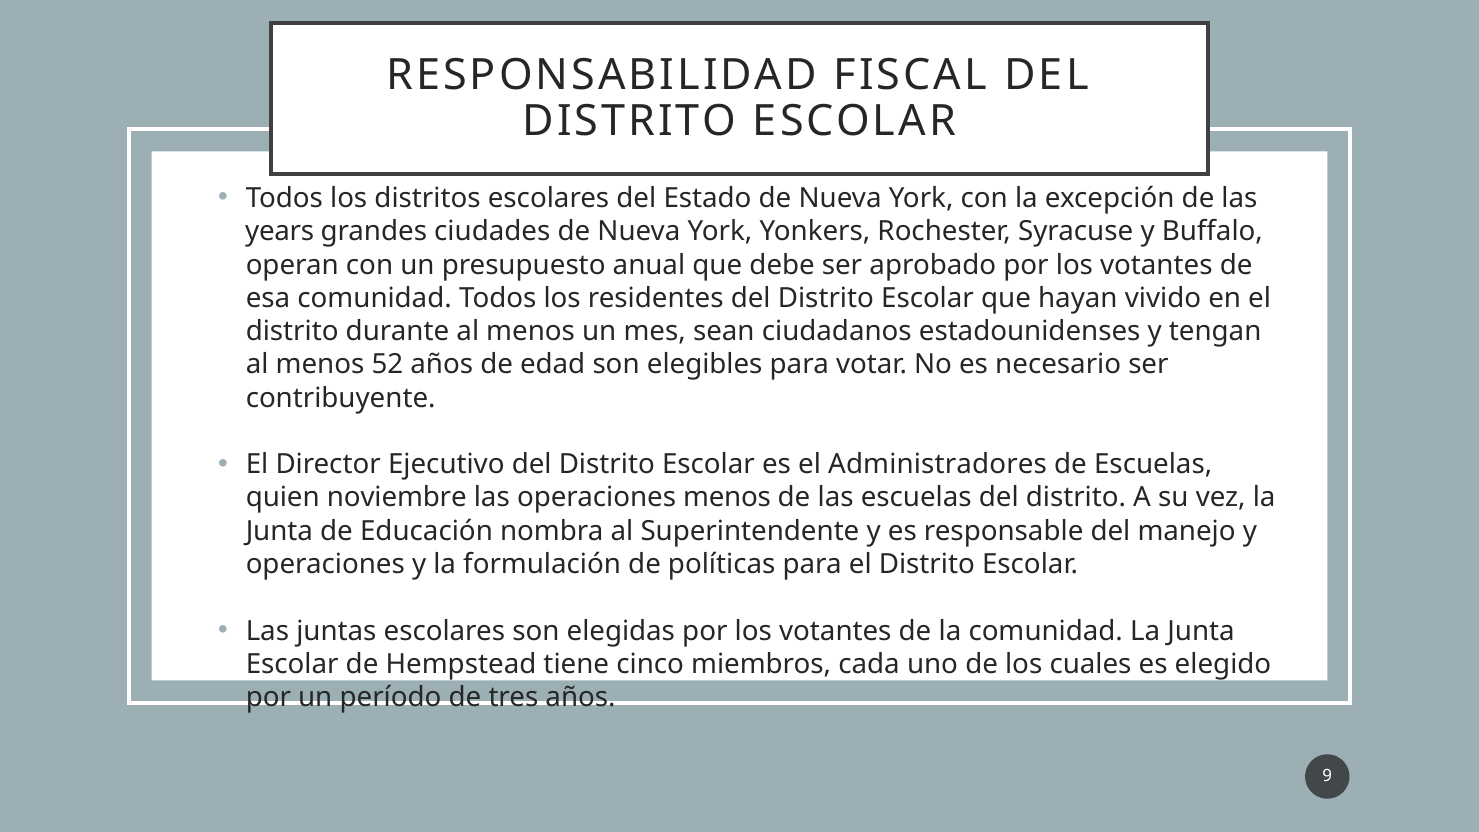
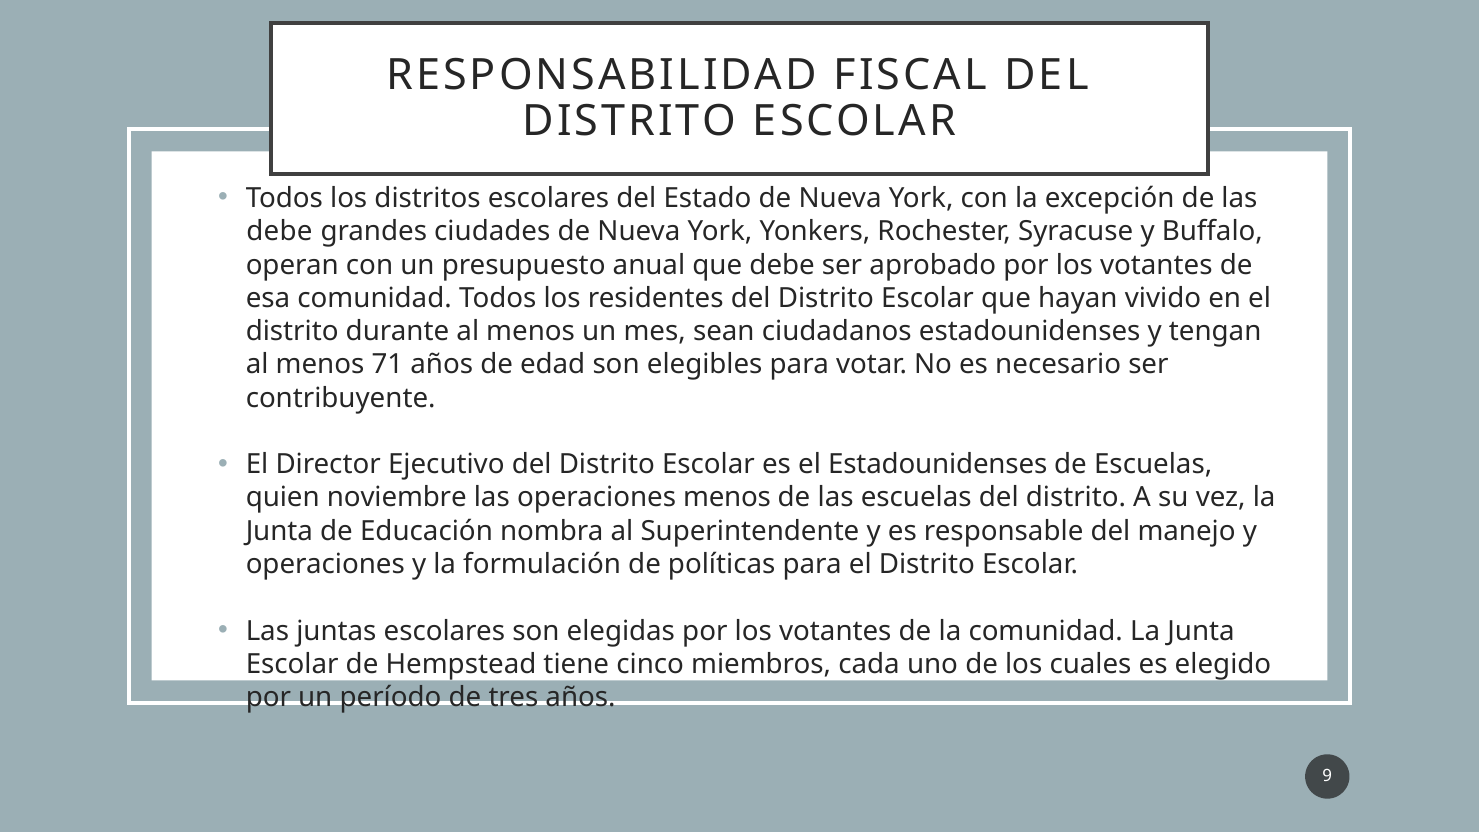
years at (280, 232): years -> debe
52: 52 -> 71
el Administradores: Administradores -> Estadounidenses
